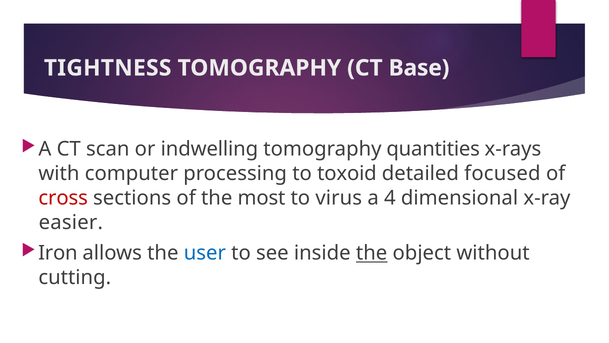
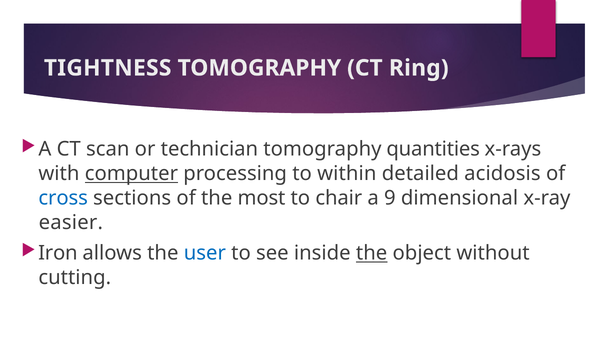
Base: Base -> Ring
indwelling: indwelling -> technician
computer underline: none -> present
toxoid: toxoid -> within
focused: focused -> acidosis
cross colour: red -> blue
virus: virus -> chair
4: 4 -> 9
